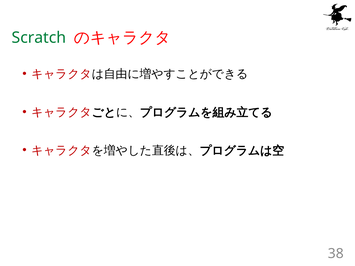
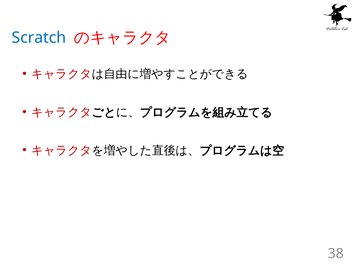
Scratch colour: green -> blue
